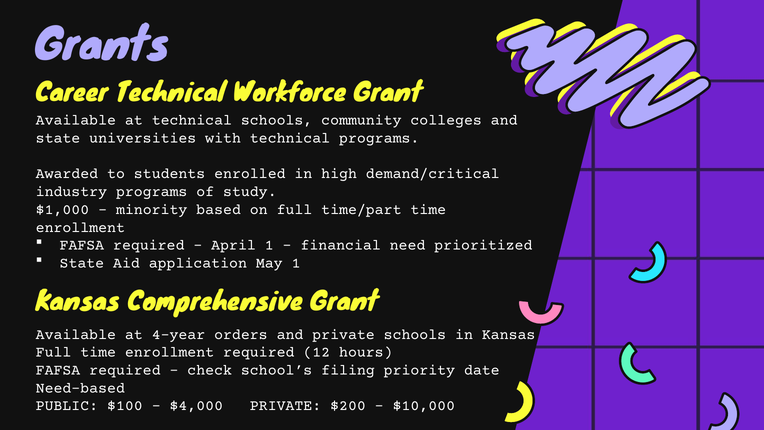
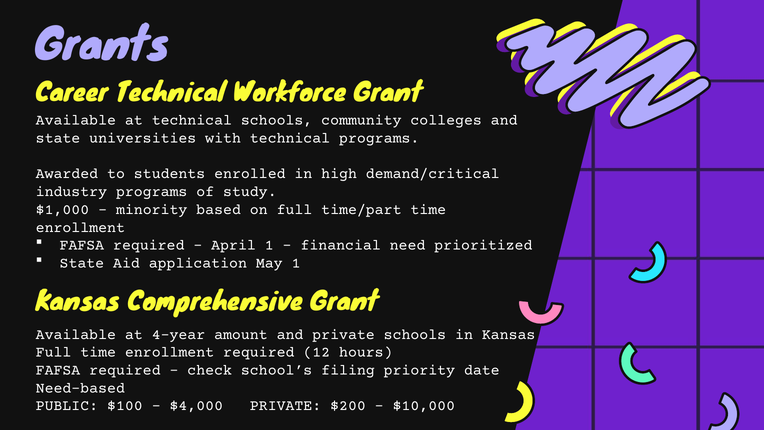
orders: orders -> amount
